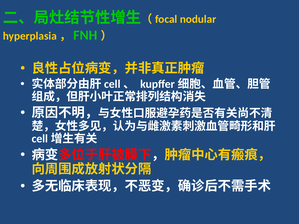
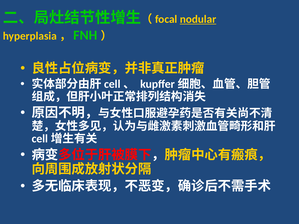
nodular underline: none -> present
